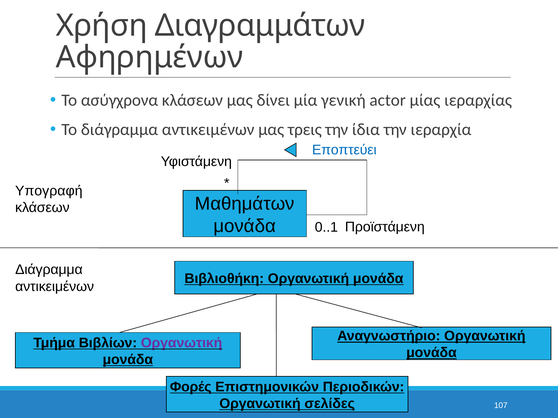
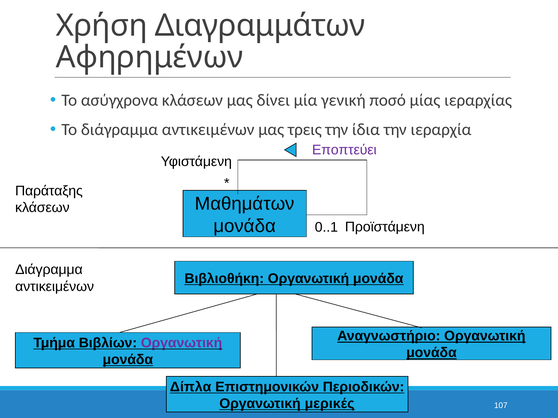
actor: actor -> ποσό
Εποπτεύει colour: blue -> purple
Υπογραφή: Υπογραφή -> Παράταξης
Φορές: Φορές -> Δίπλα
σελίδες: σελίδες -> μερικές
